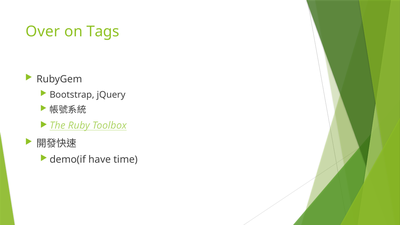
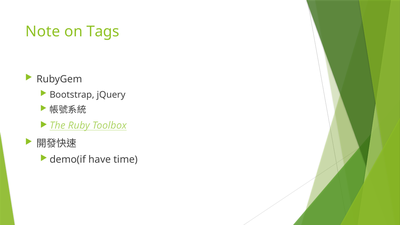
Over: Over -> Note
